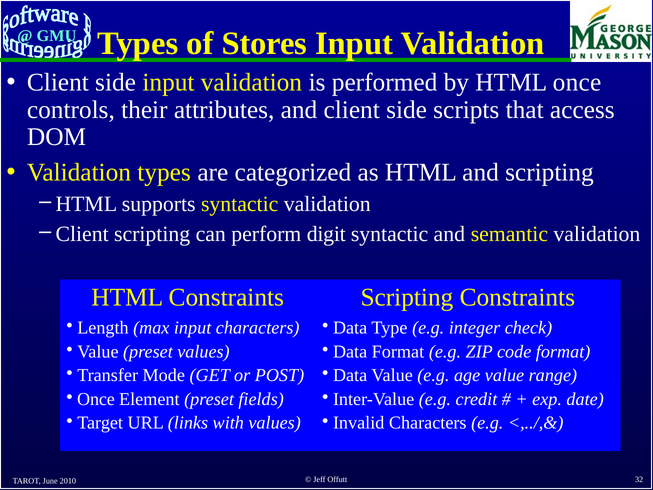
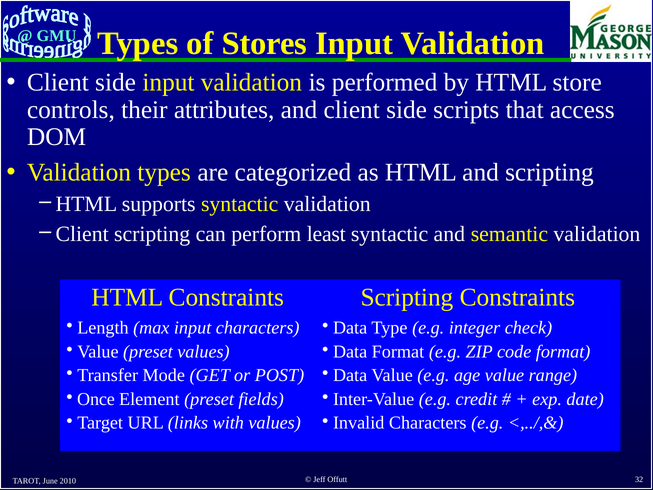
HTML once: once -> store
digit: digit -> least
